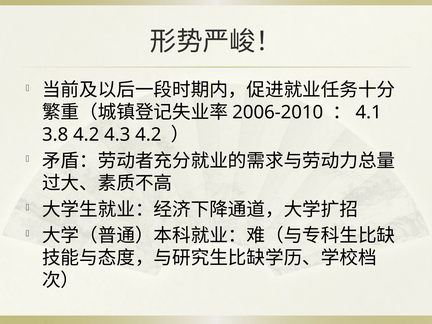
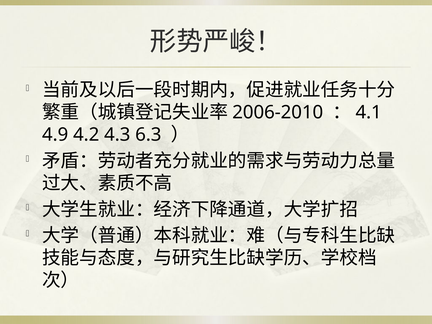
3.8: 3.8 -> 4.9
4.3 4.2: 4.2 -> 6.3
